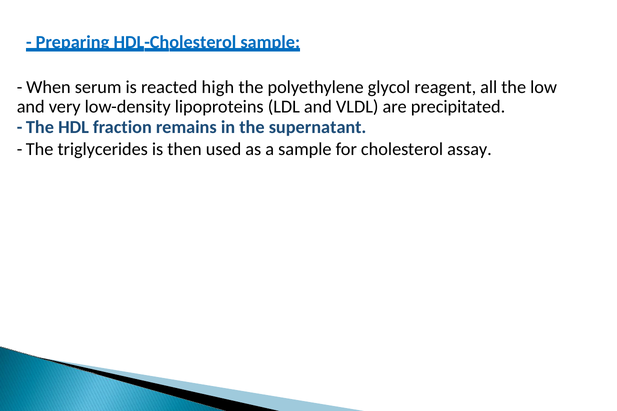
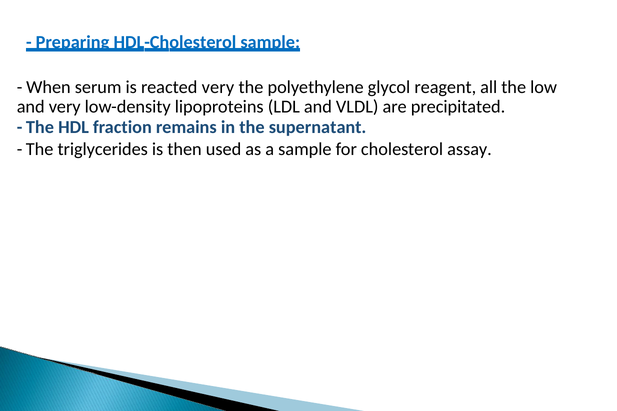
reacted high: high -> very
